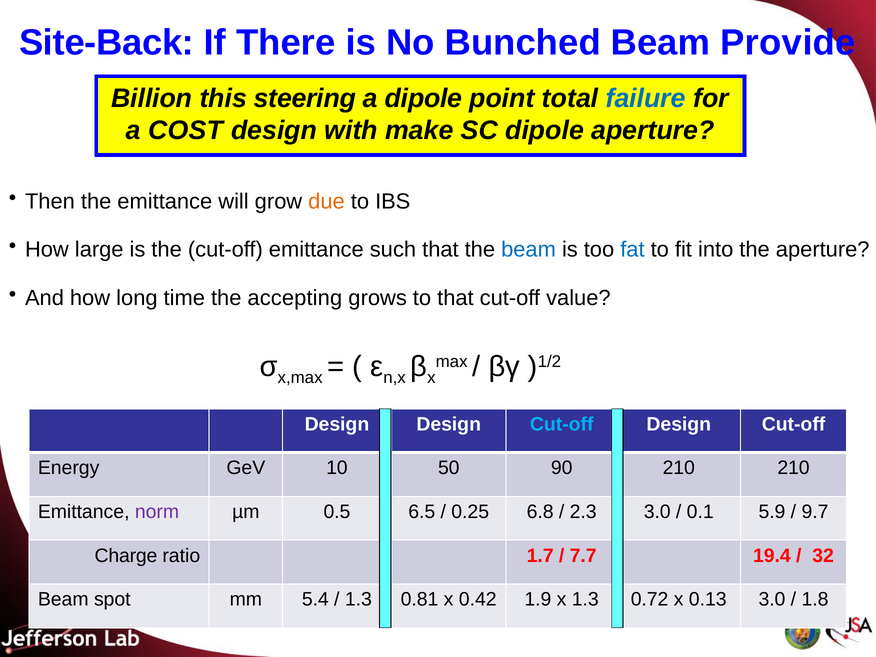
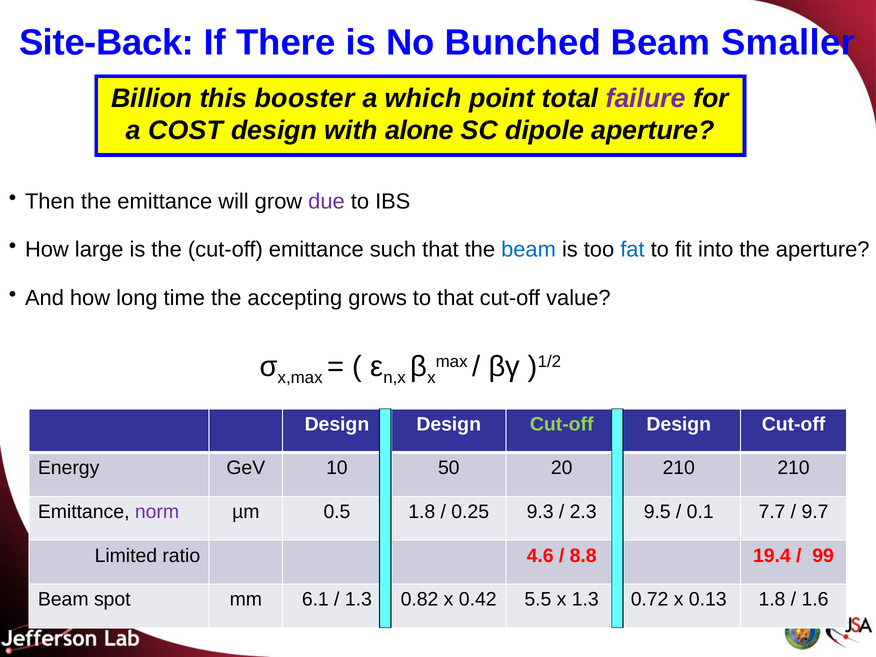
Provide: Provide -> Smaller
steering: steering -> booster
a dipole: dipole -> which
failure colour: blue -> purple
make: make -> alone
due colour: orange -> purple
Cut-off at (562, 424) colour: light blue -> light green
90: 90 -> 20
0.5 6.5: 6.5 -> 1.8
6.8: 6.8 -> 9.3
2.3 3.0: 3.0 -> 9.5
5.9: 5.9 -> 7.7
Charge: Charge -> Limited
1.7: 1.7 -> 4.6
7.7: 7.7 -> 8.8
32: 32 -> 99
5.4: 5.4 -> 6.1
0.81: 0.81 -> 0.82
1.9: 1.9 -> 5.5
0.13 3.0: 3.0 -> 1.8
1.8: 1.8 -> 1.6
